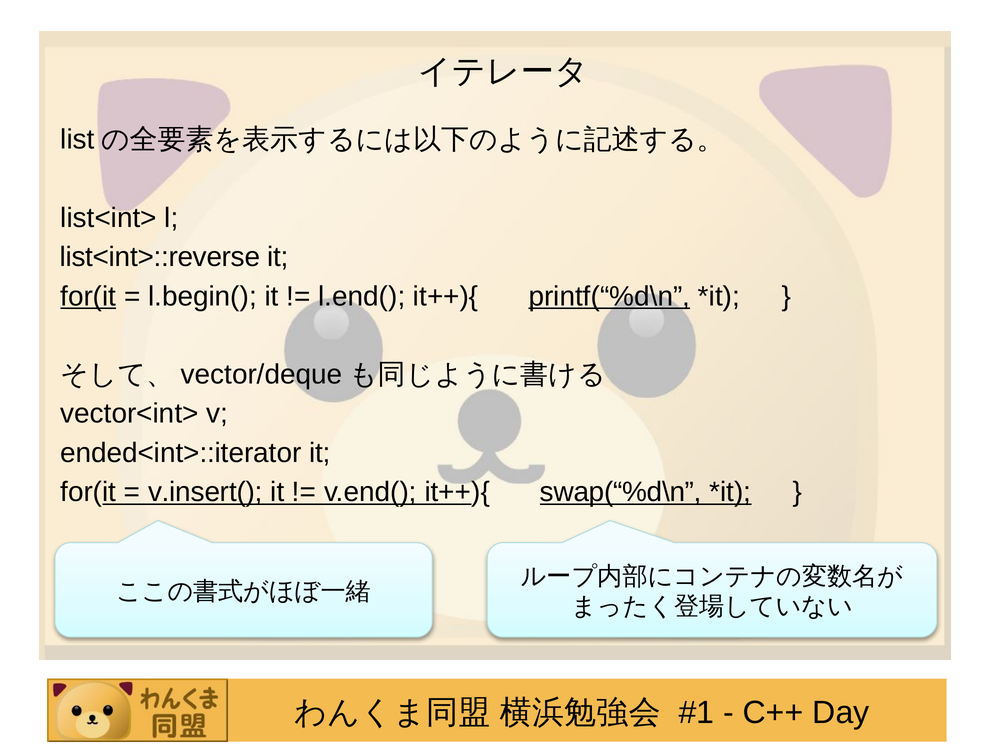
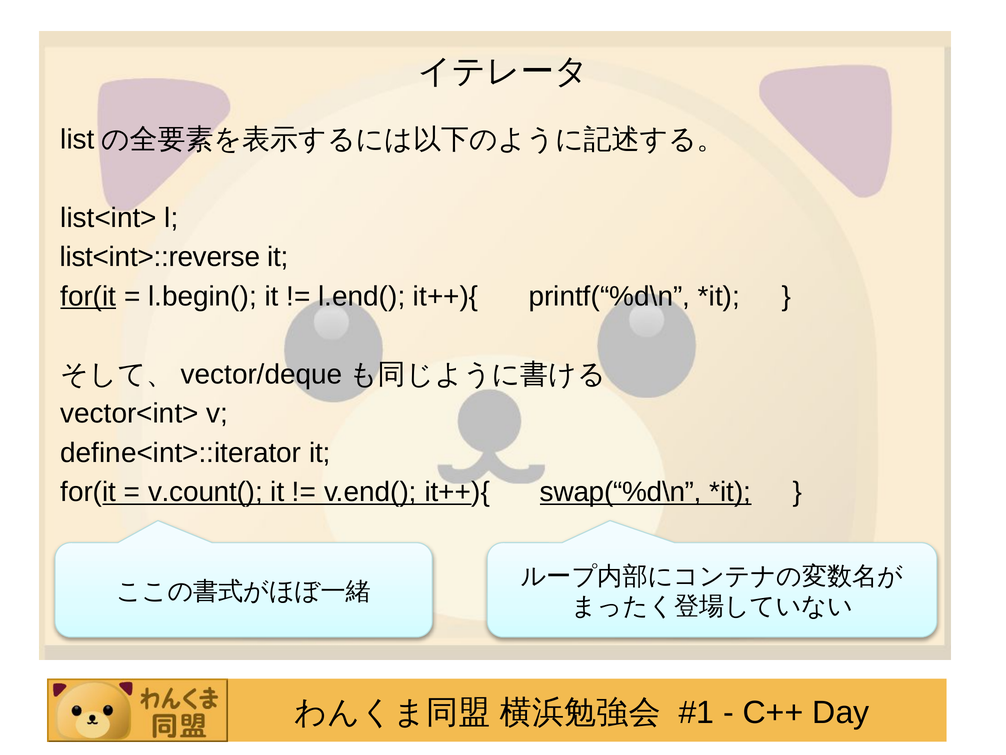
printf(“%d\n underline: present -> none
ended<int>::iterator: ended<int>::iterator -> define<int>::iterator
v.insert(: v.insert( -> v.count(
